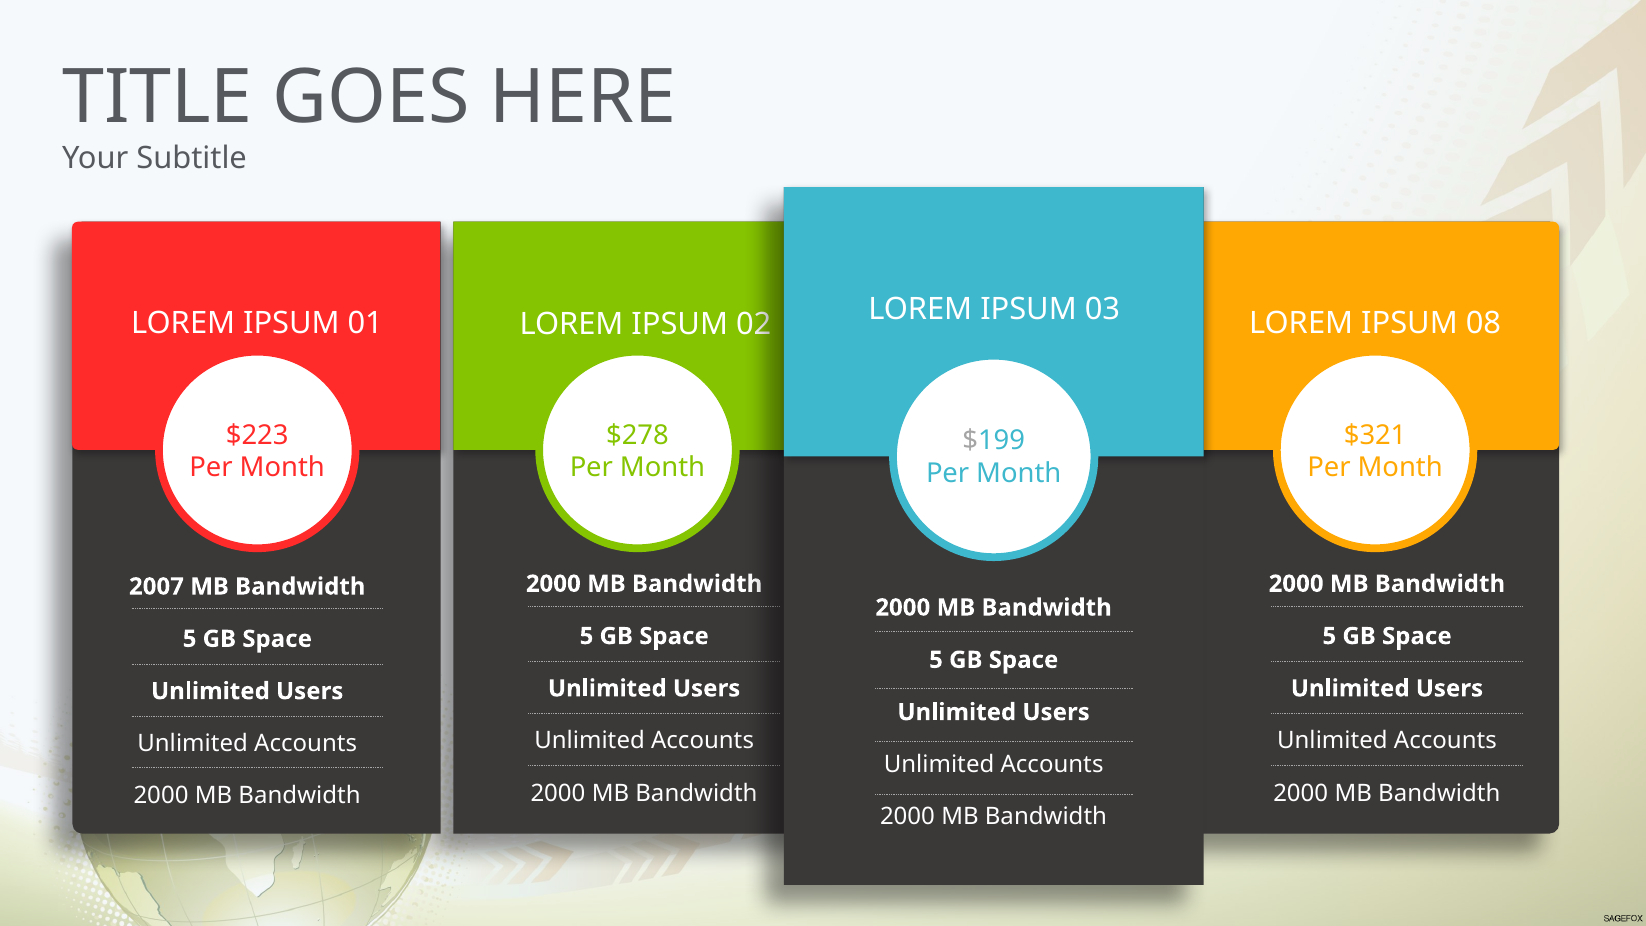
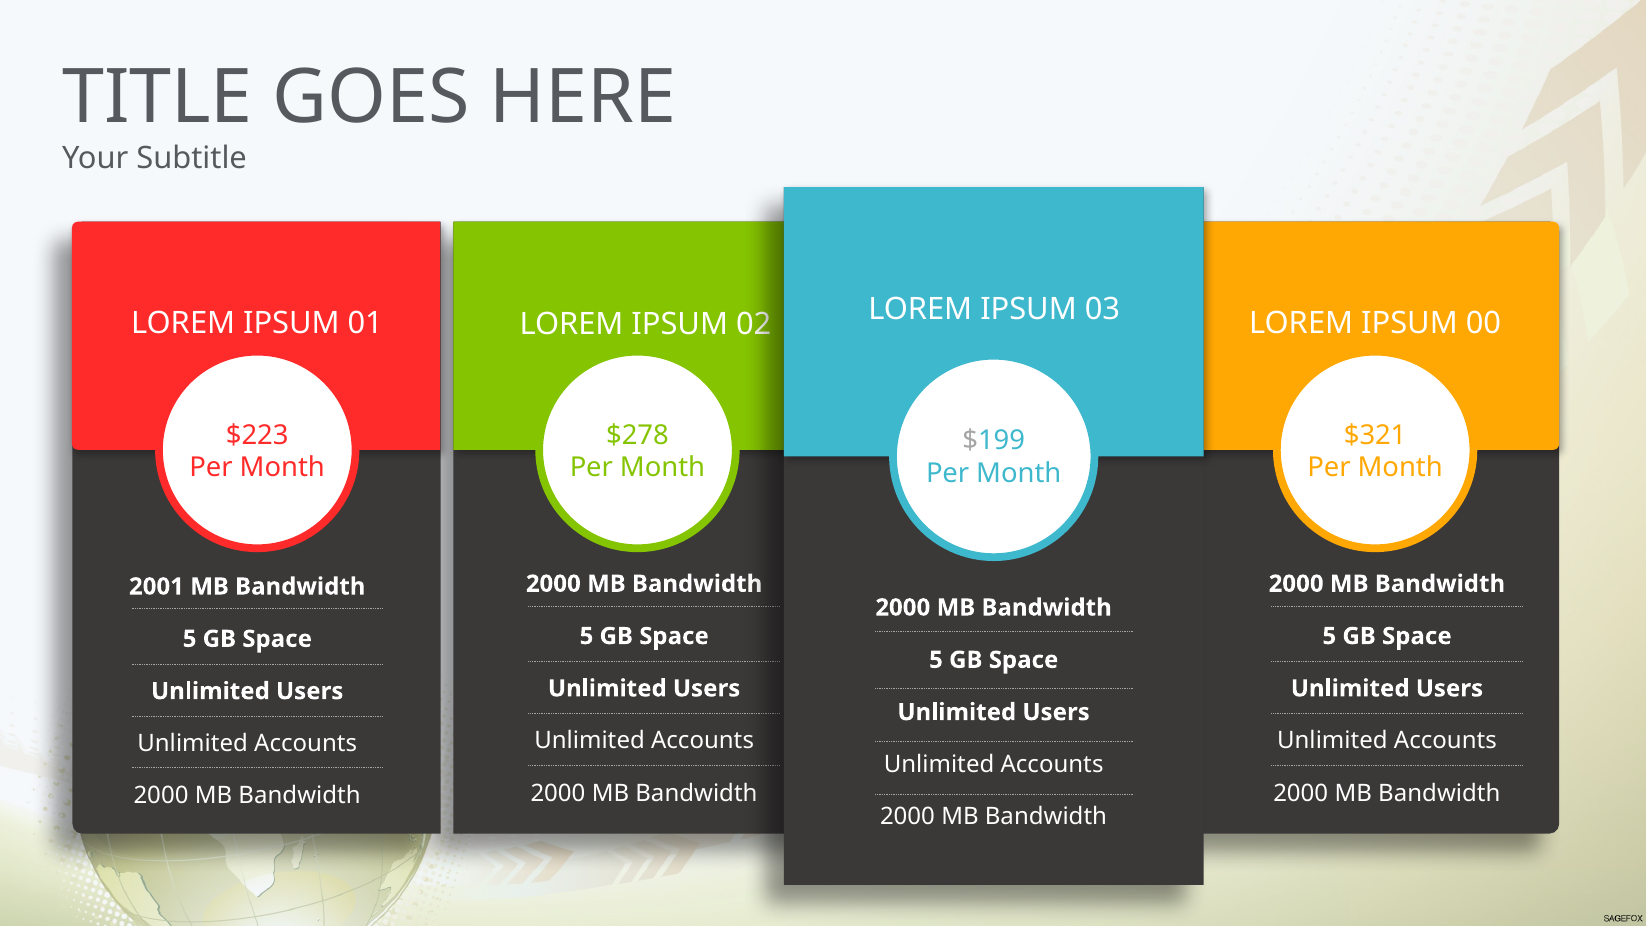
08: 08 -> 00
2007: 2007 -> 2001
